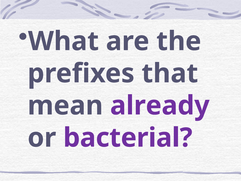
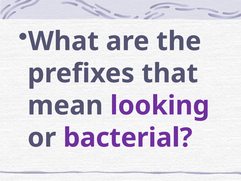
already: already -> looking
